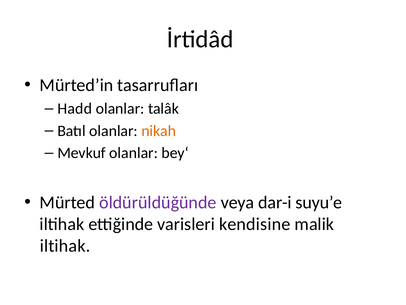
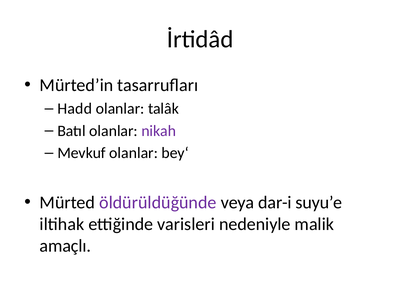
nikah colour: orange -> purple
kendisine: kendisine -> nedeniyle
iltihak at (65, 245): iltihak -> amaçlı
